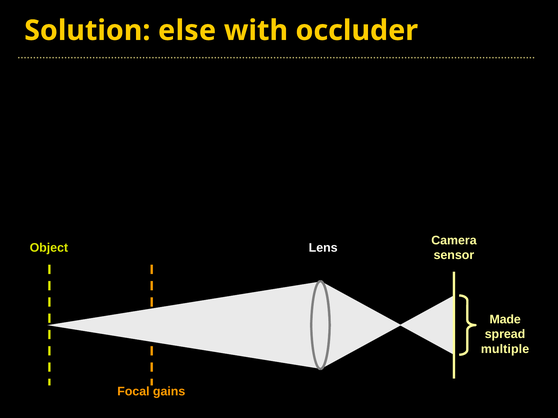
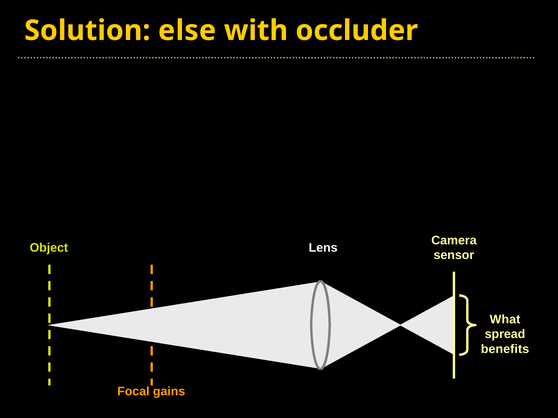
Made: Made -> What
multiple: multiple -> benefits
